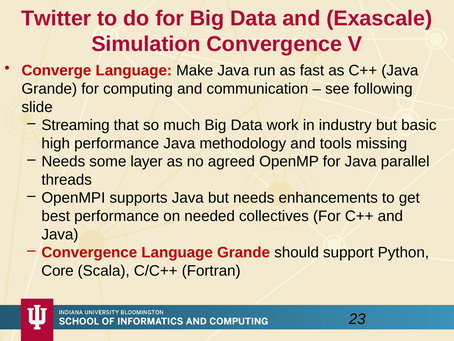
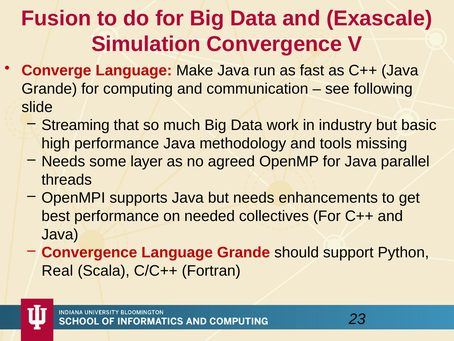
Twitter: Twitter -> Fusion
Core: Core -> Real
